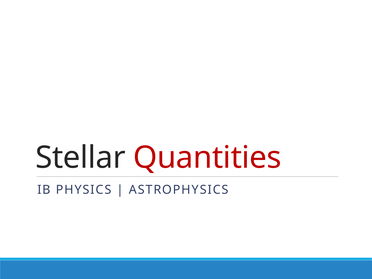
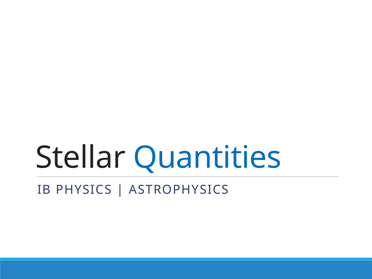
Quantities colour: red -> blue
